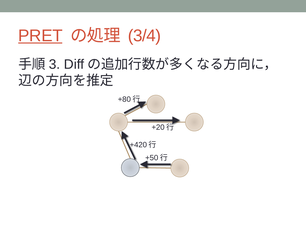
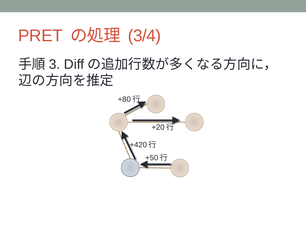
PRET underline: present -> none
